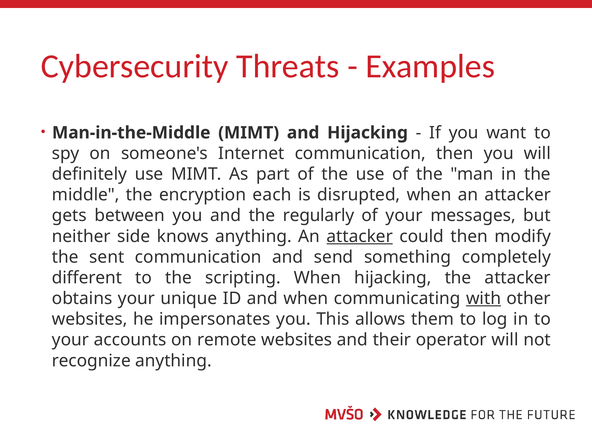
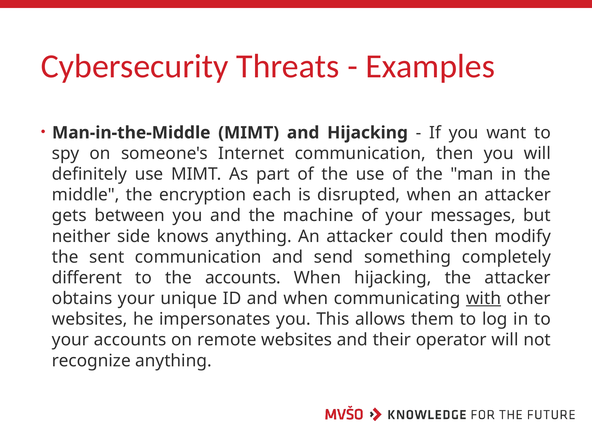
regularly: regularly -> machine
attacker at (360, 236) underline: present -> none
the scripting: scripting -> accounts
